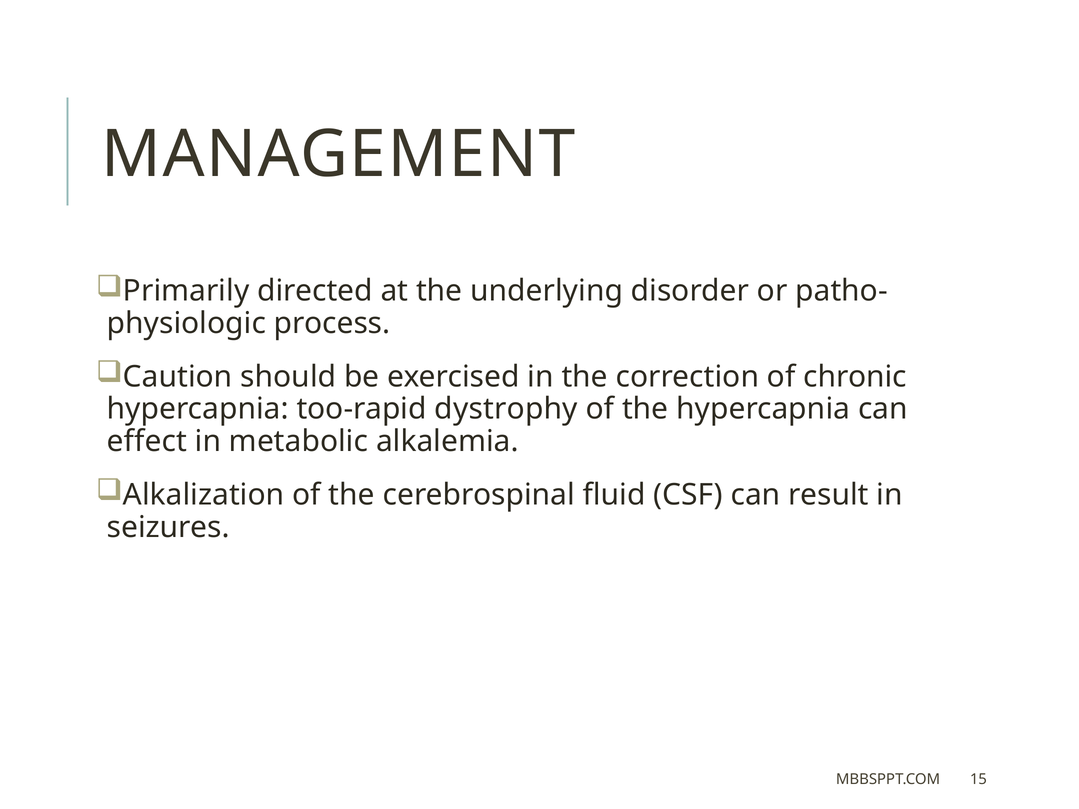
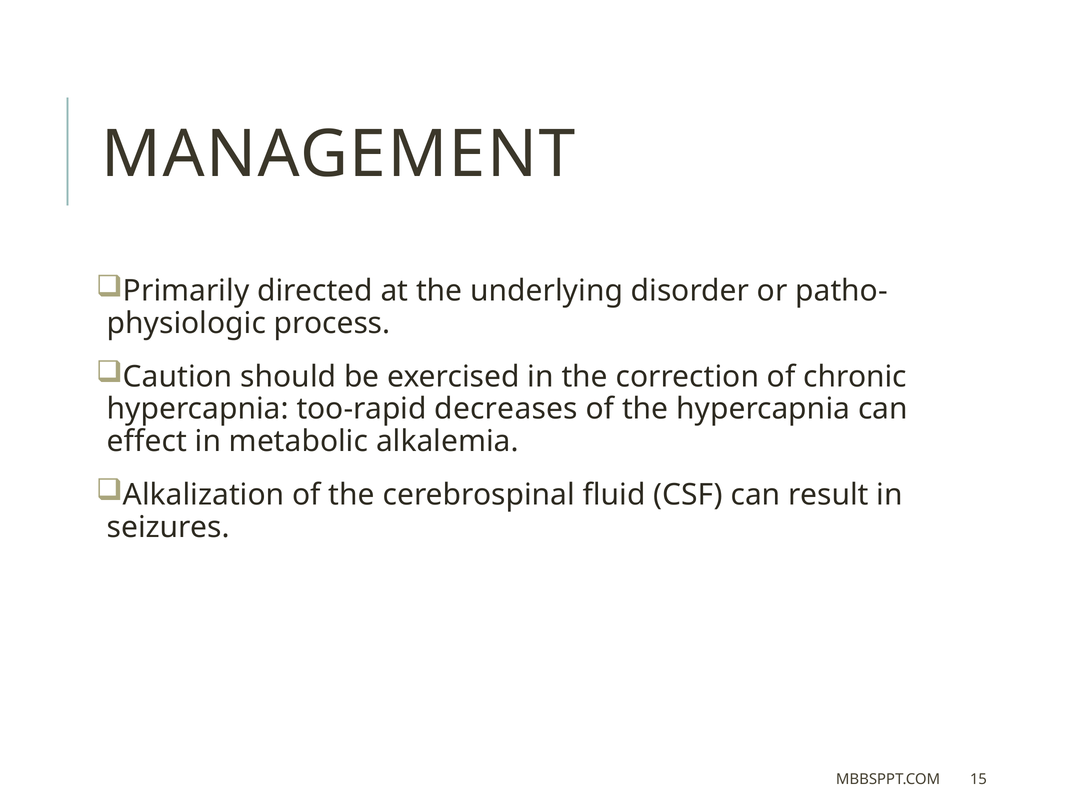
dystrophy: dystrophy -> decreases
